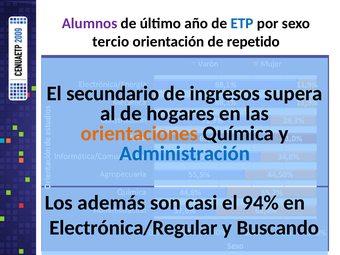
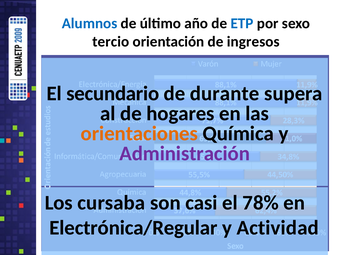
Alumnos colour: purple -> blue
repetido: repetido -> ingresos
ingresos: ingresos -> durante
Administración colour: blue -> purple
además: además -> cursaba
94%: 94% -> 78%
Buscando: Buscando -> Actividad
